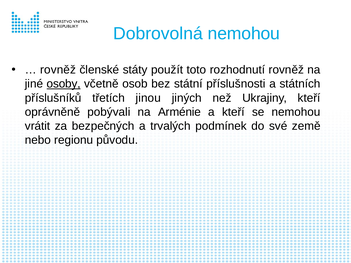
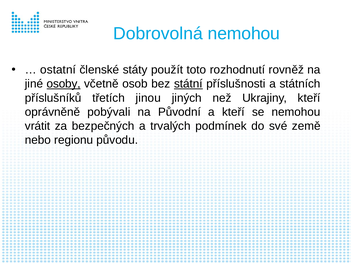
rovněž at (58, 70): rovněž -> ostatní
státní underline: none -> present
Arménie: Arménie -> Původní
